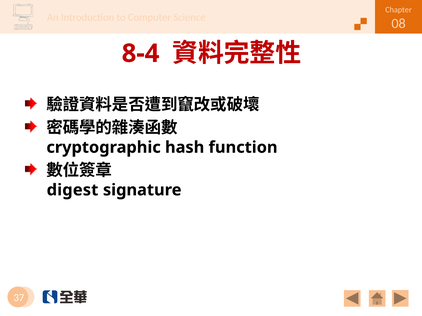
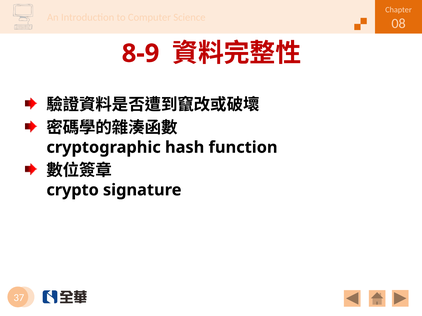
8-4: 8-4 -> 8-9
digest: digest -> crypto
